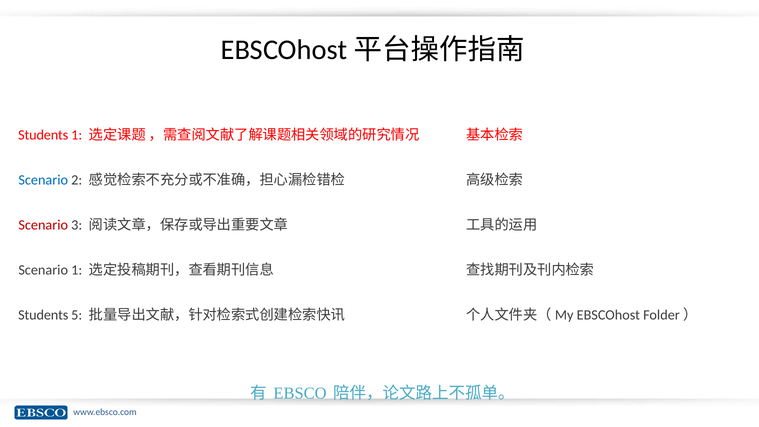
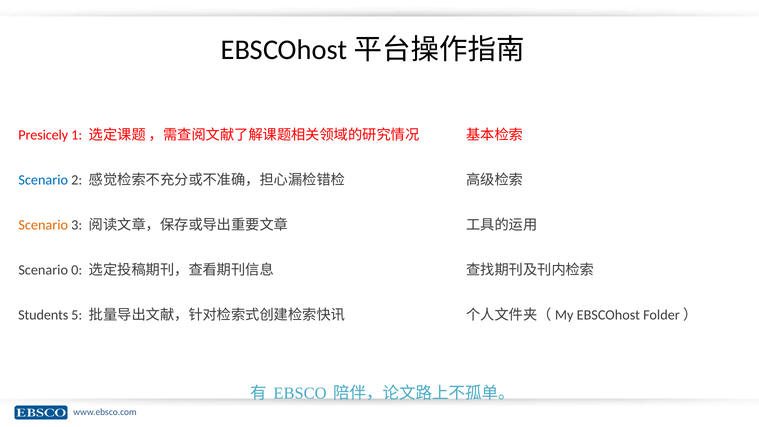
Students at (43, 135): Students -> Presicely
Scenario at (43, 225) colour: red -> orange
Scenario 1: 1 -> 0
